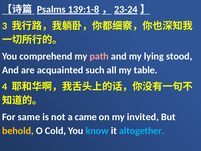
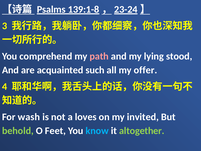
table: table -> offer
same: same -> wash
came: came -> loves
behold colour: yellow -> light green
Cold: Cold -> Feet
altogether colour: light blue -> light green
